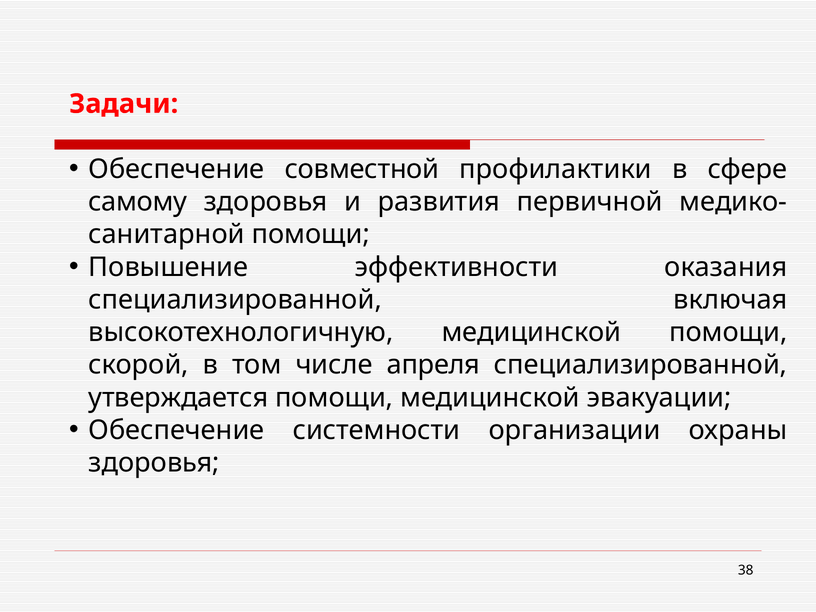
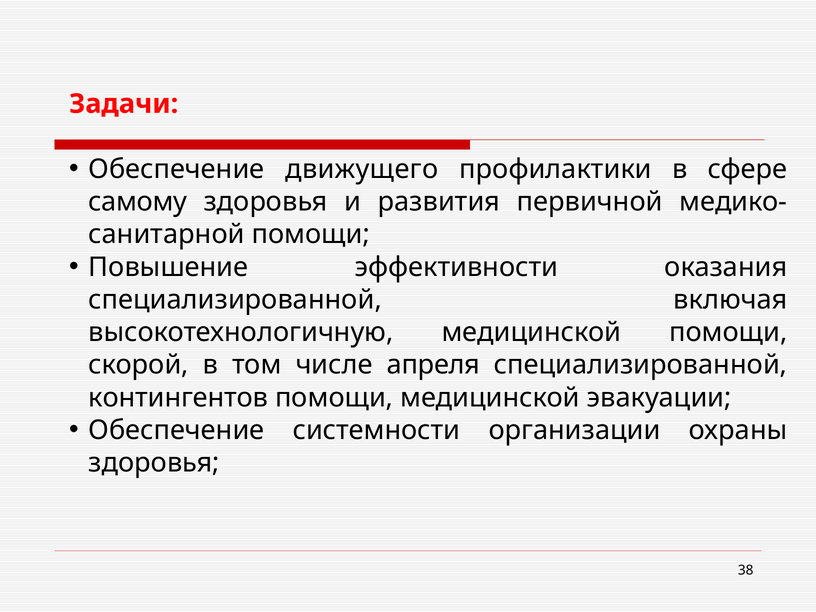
совместной: совместной -> движущего
утверждается: утверждается -> контингентов
